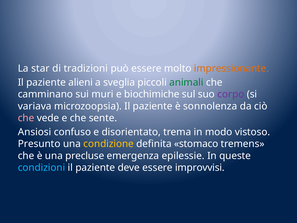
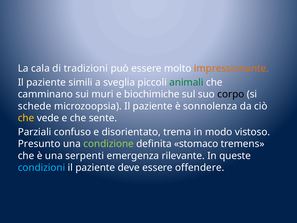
star: star -> cala
alieni: alieni -> simili
corpo colour: purple -> black
variava: variava -> schede
che at (26, 118) colour: pink -> yellow
Ansiosi: Ansiosi -> Parziali
condizione colour: yellow -> light green
precluse: precluse -> serpenti
epilessie: epilessie -> rilevante
improvvisi: improvvisi -> offendere
